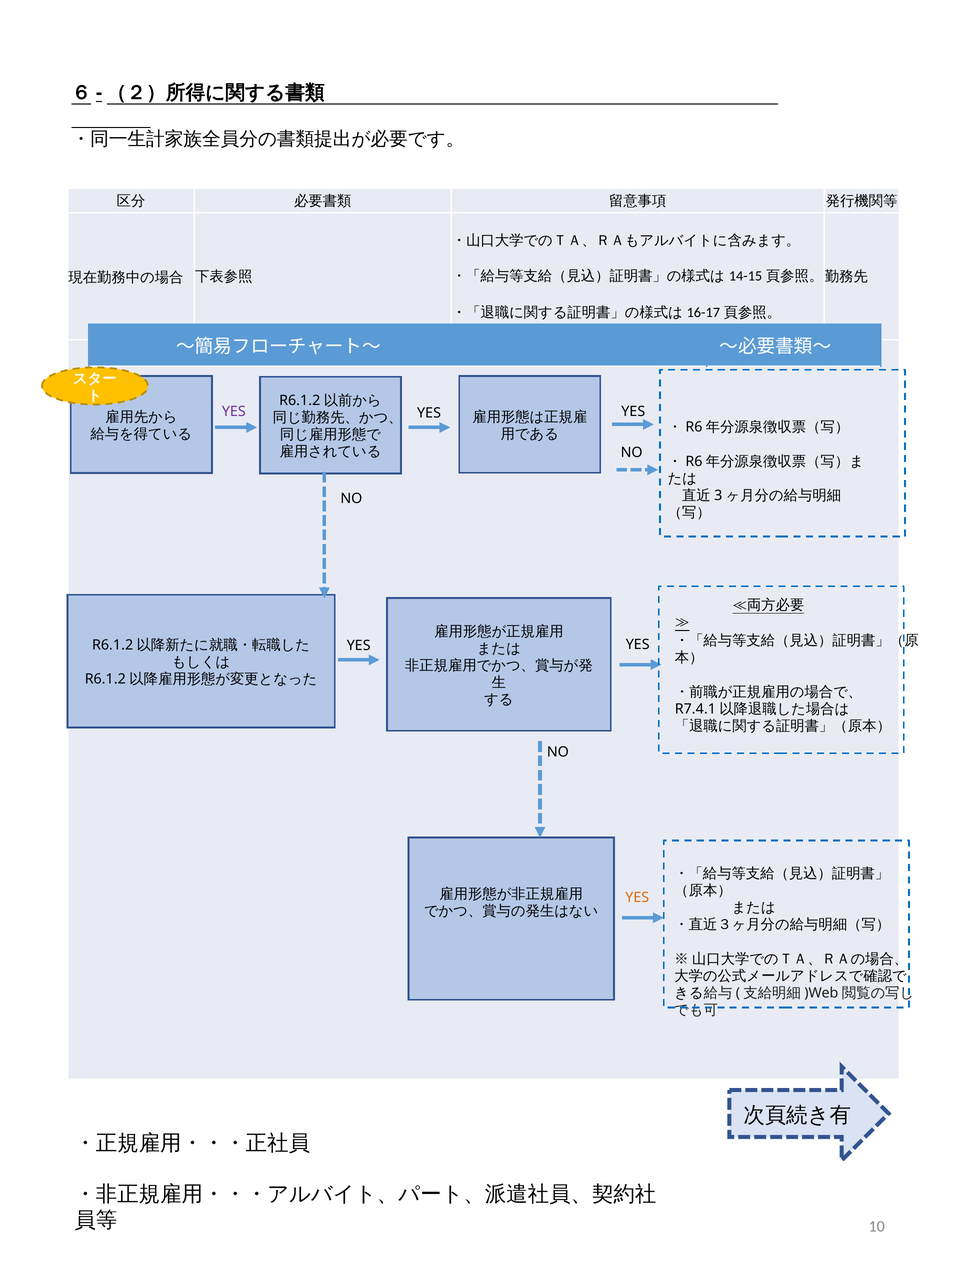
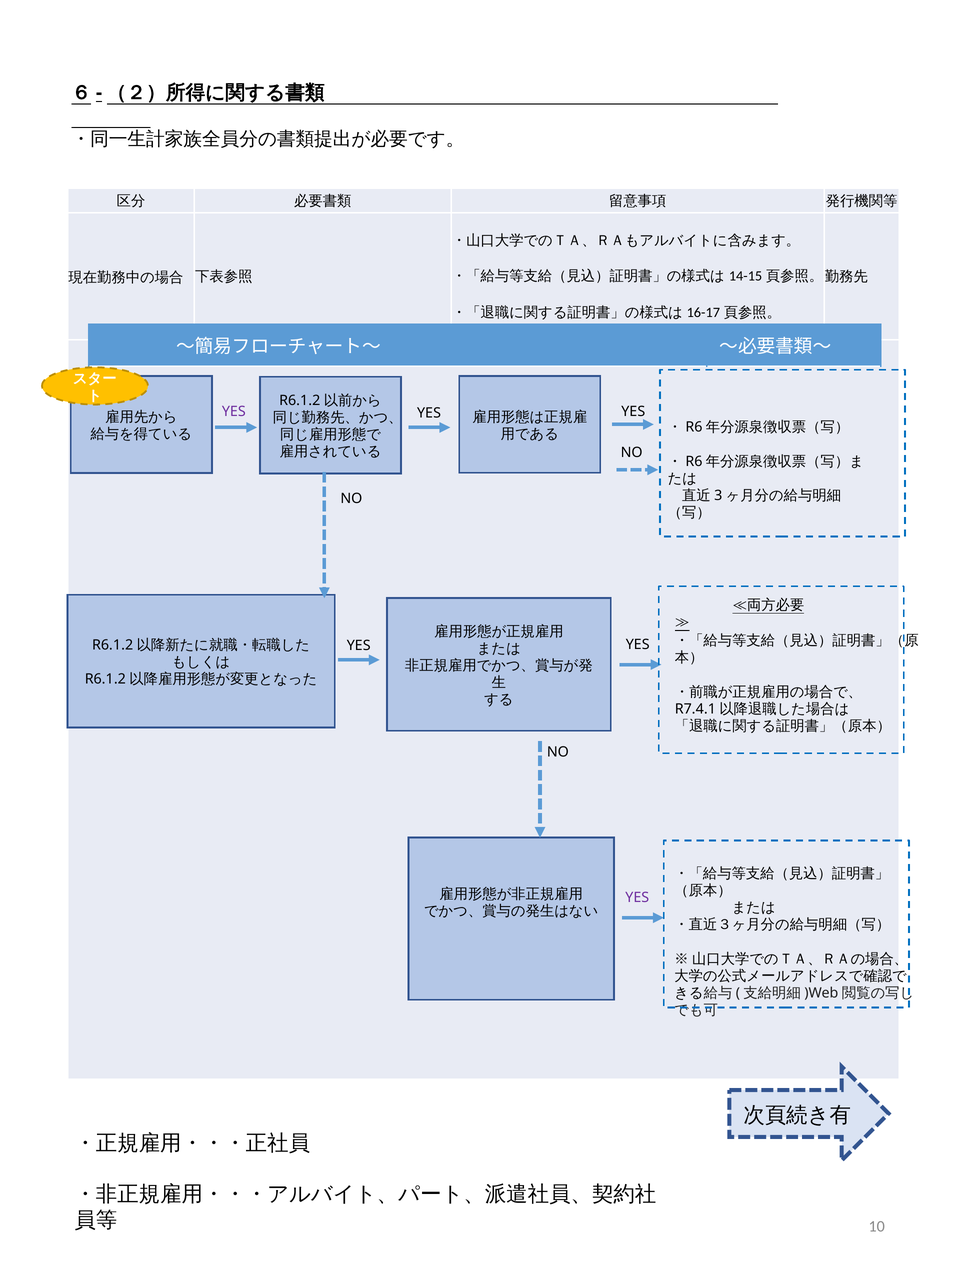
YES at (637, 898) colour: orange -> purple
